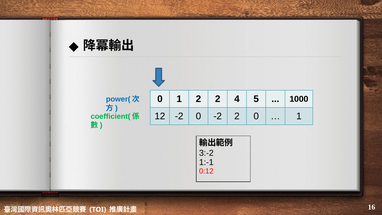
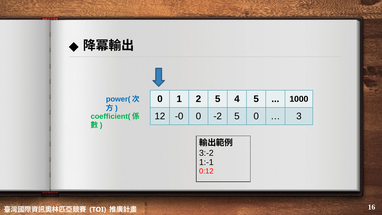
2 2: 2 -> 5
12 -2: -2 -> -0
-2 2: 2 -> 5
1 at (299, 116): 1 -> 3
